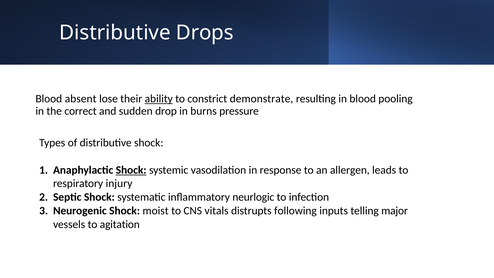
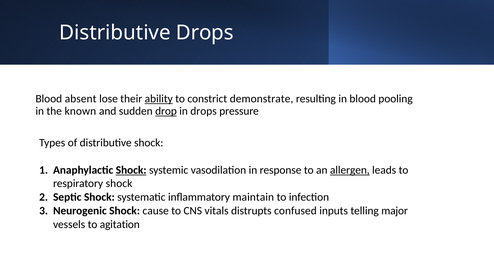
correct: correct -> known
drop underline: none -> present
in burns: burns -> drops
allergen underline: none -> present
respiratory injury: injury -> shock
neurlogic: neurlogic -> maintain
moist: moist -> cause
following: following -> confused
